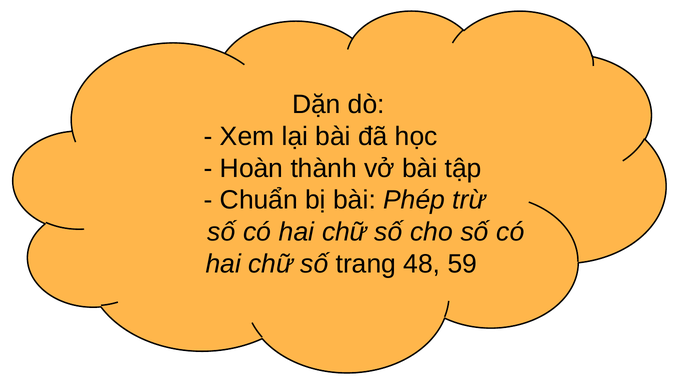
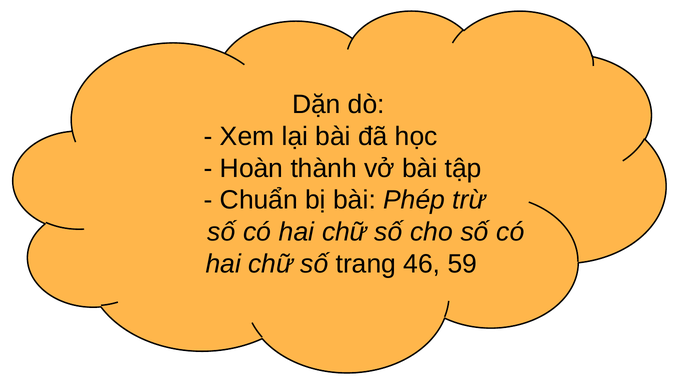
48: 48 -> 46
